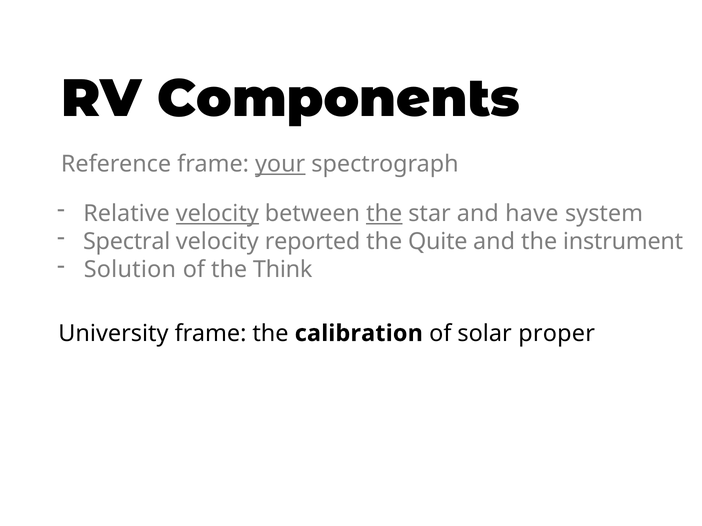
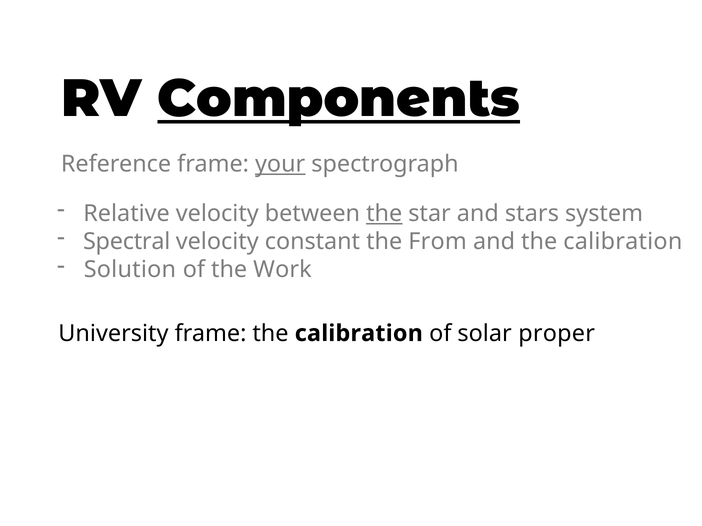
Components underline: none -> present
velocity at (217, 214) underline: present -> none
have: have -> stars
reported: reported -> constant
Quite: Quite -> From
and the instrument: instrument -> calibration
Think: Think -> Work
